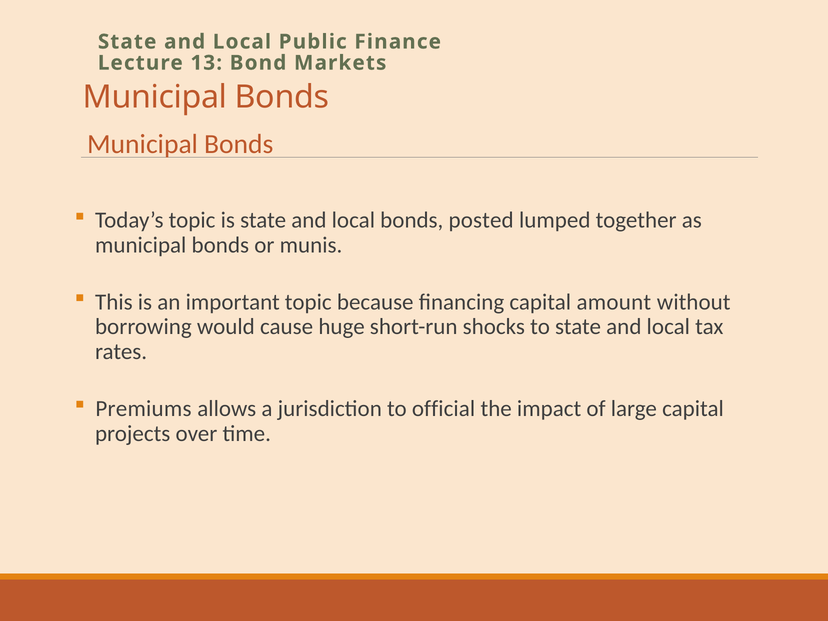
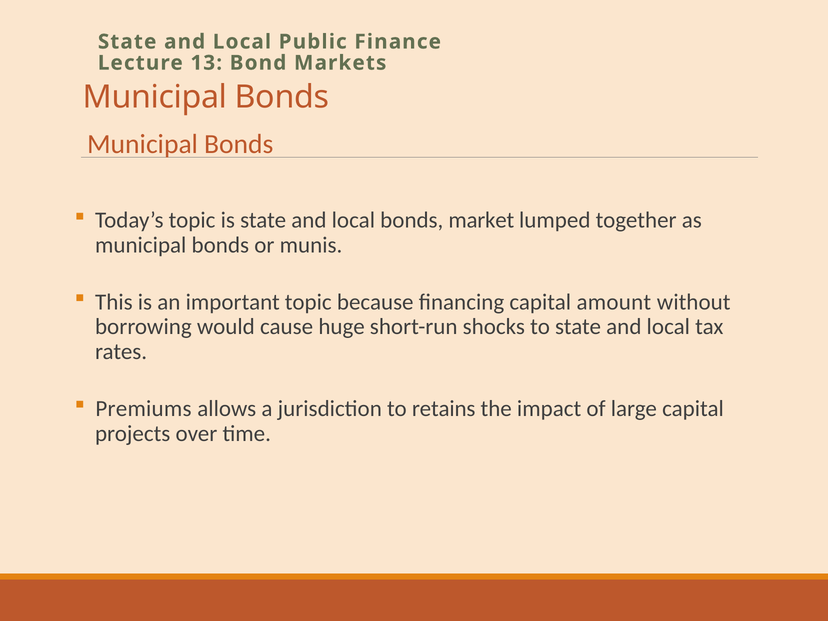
posted: posted -> market
official: official -> retains
